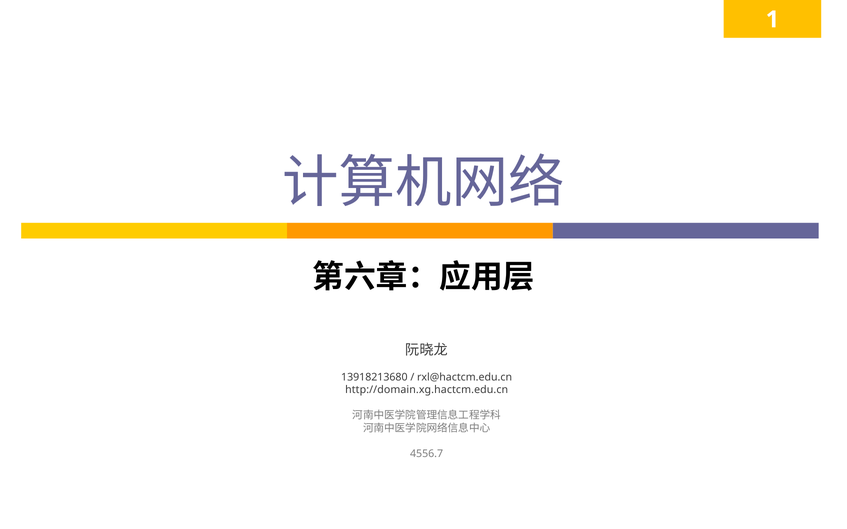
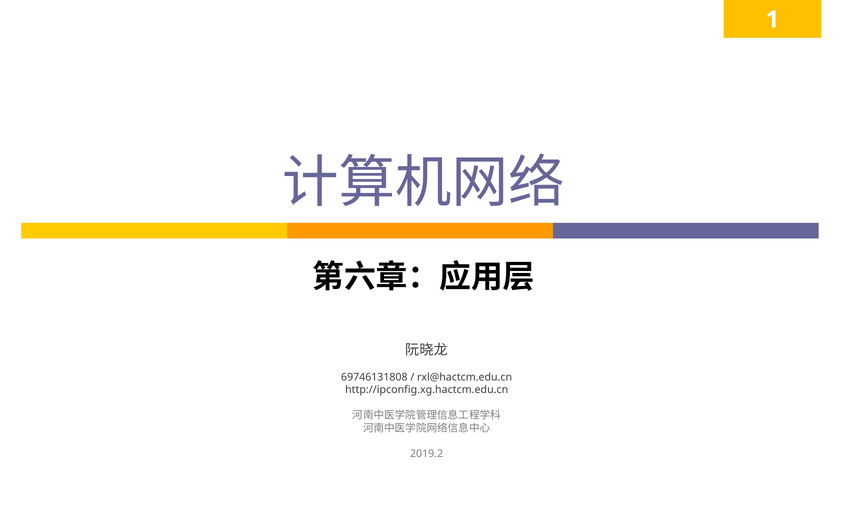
13918213680: 13918213680 -> 69746131808
http://domain.xg.hactcm.edu.cn: http://domain.xg.hactcm.edu.cn -> http://ipconfig.xg.hactcm.edu.cn
4556.7: 4556.7 -> 2019.2
